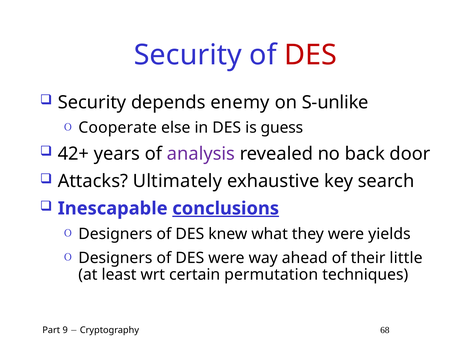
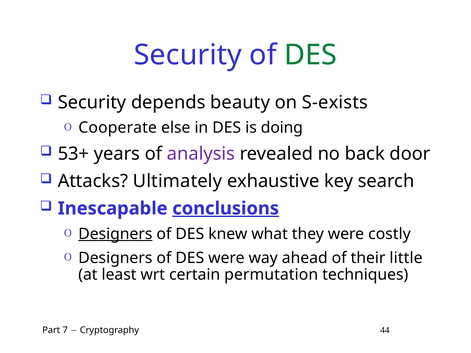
DES at (311, 55) colour: red -> green
enemy: enemy -> beauty
S-unlike: S-unlike -> S-exists
guess: guess -> doing
42+: 42+ -> 53+
Designers at (115, 234) underline: none -> present
yields: yields -> costly
9: 9 -> 7
68: 68 -> 44
